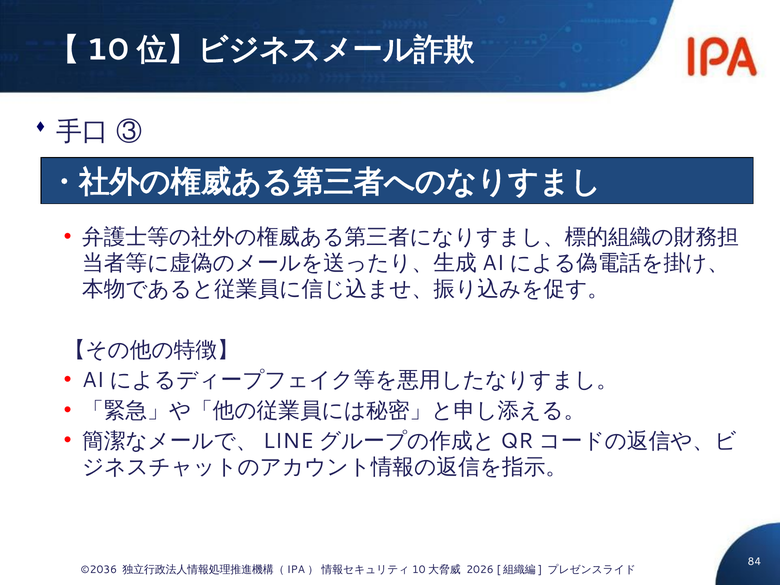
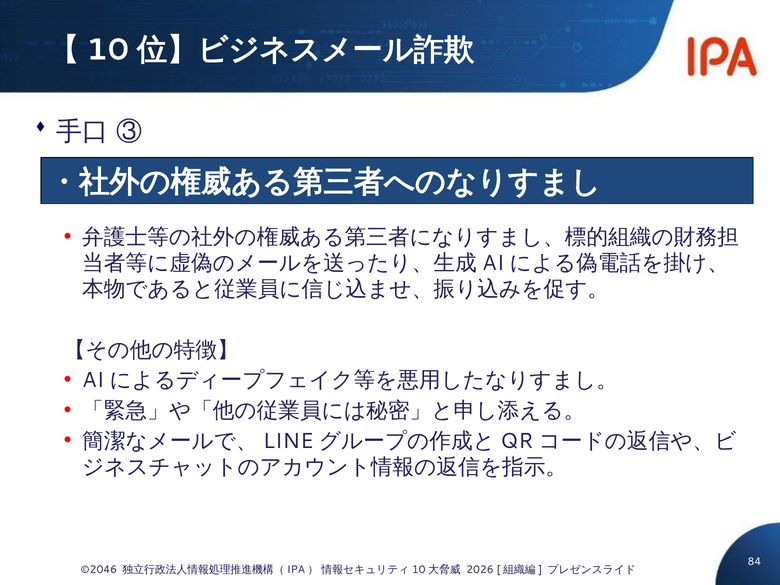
©2036: ©2036 -> ©2046
